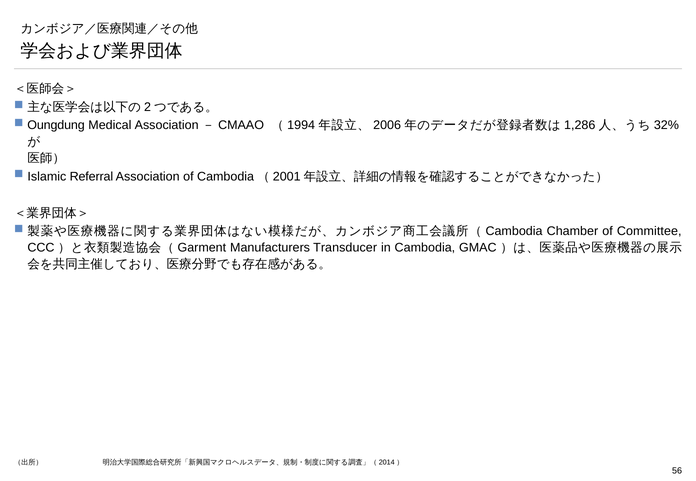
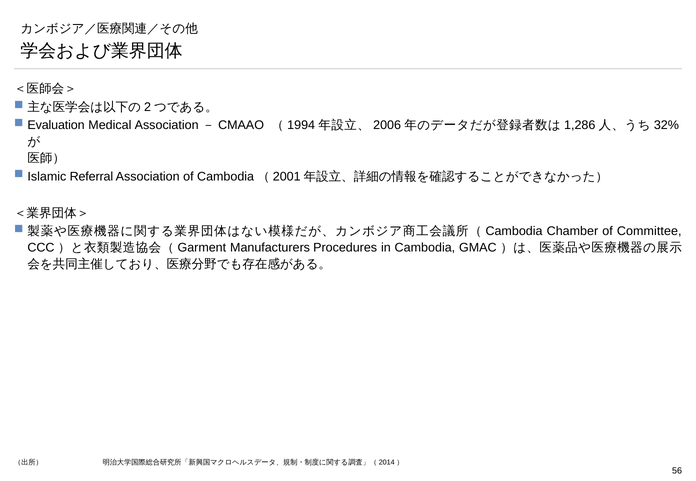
Oungdung: Oungdung -> Evaluation
Transducer: Transducer -> Procedures
